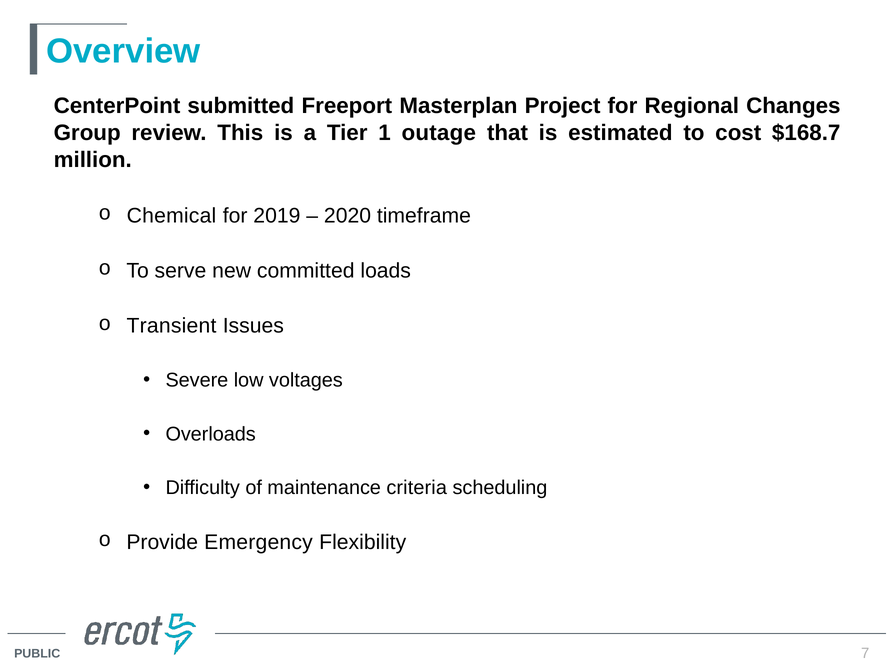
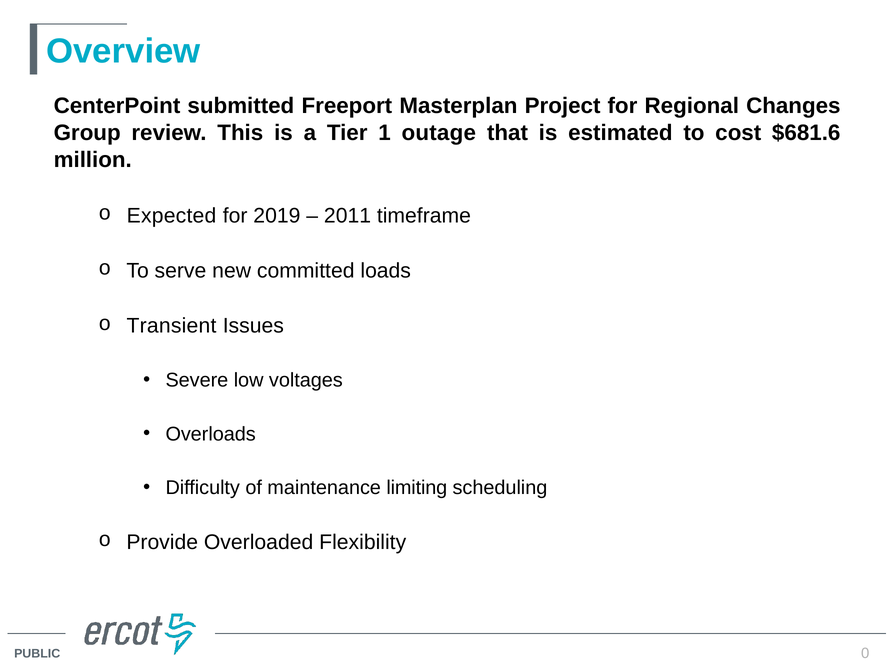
$168.7: $168.7 -> $681.6
Chemical: Chemical -> Expected
2020: 2020 -> 2011
criteria: criteria -> limiting
Emergency: Emergency -> Overloaded
7: 7 -> 0
